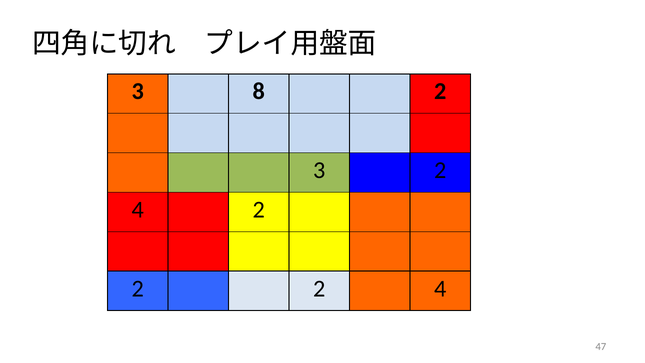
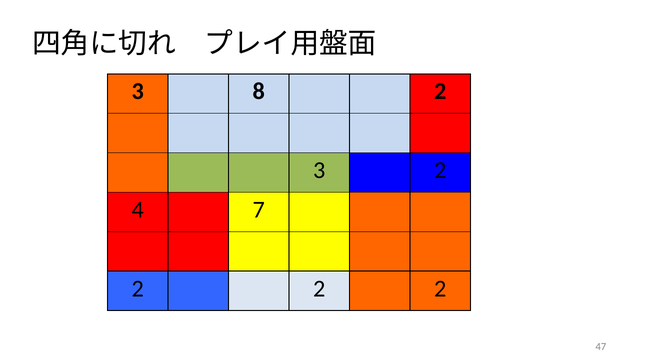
4 2: 2 -> 7
2 2 4: 4 -> 2
